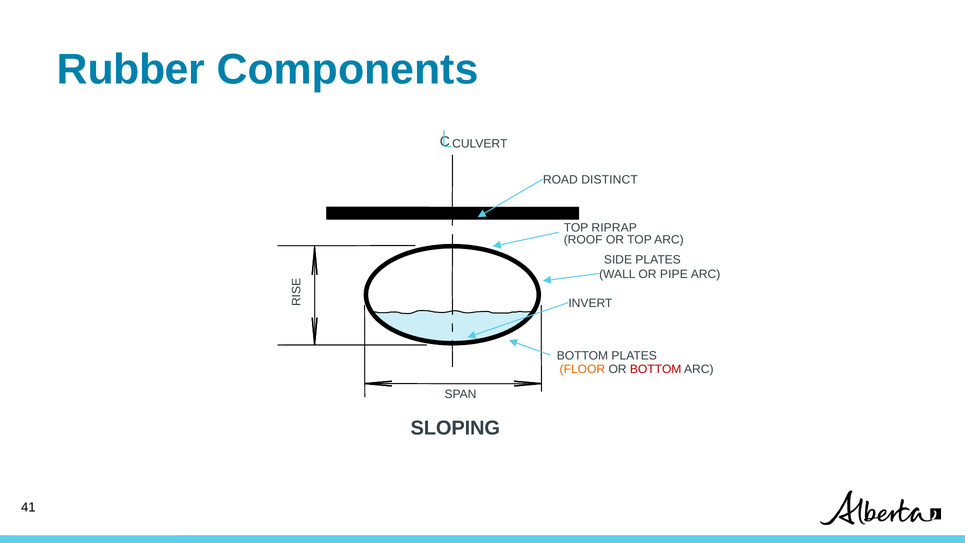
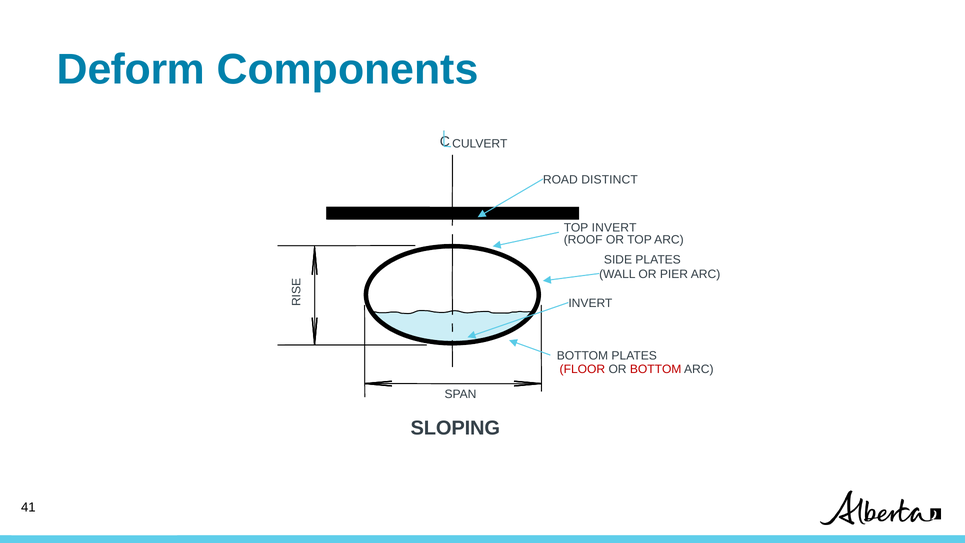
Rubber: Rubber -> Deform
TOP RIPRAP: RIPRAP -> INVERT
PIPE: PIPE -> PIER
FLOOR colour: orange -> red
